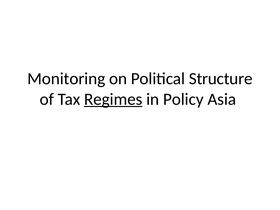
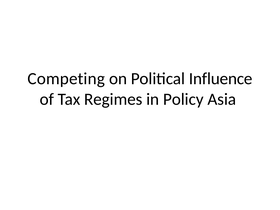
Monitoring: Monitoring -> Competing
Structure: Structure -> Influence
Regimes underline: present -> none
